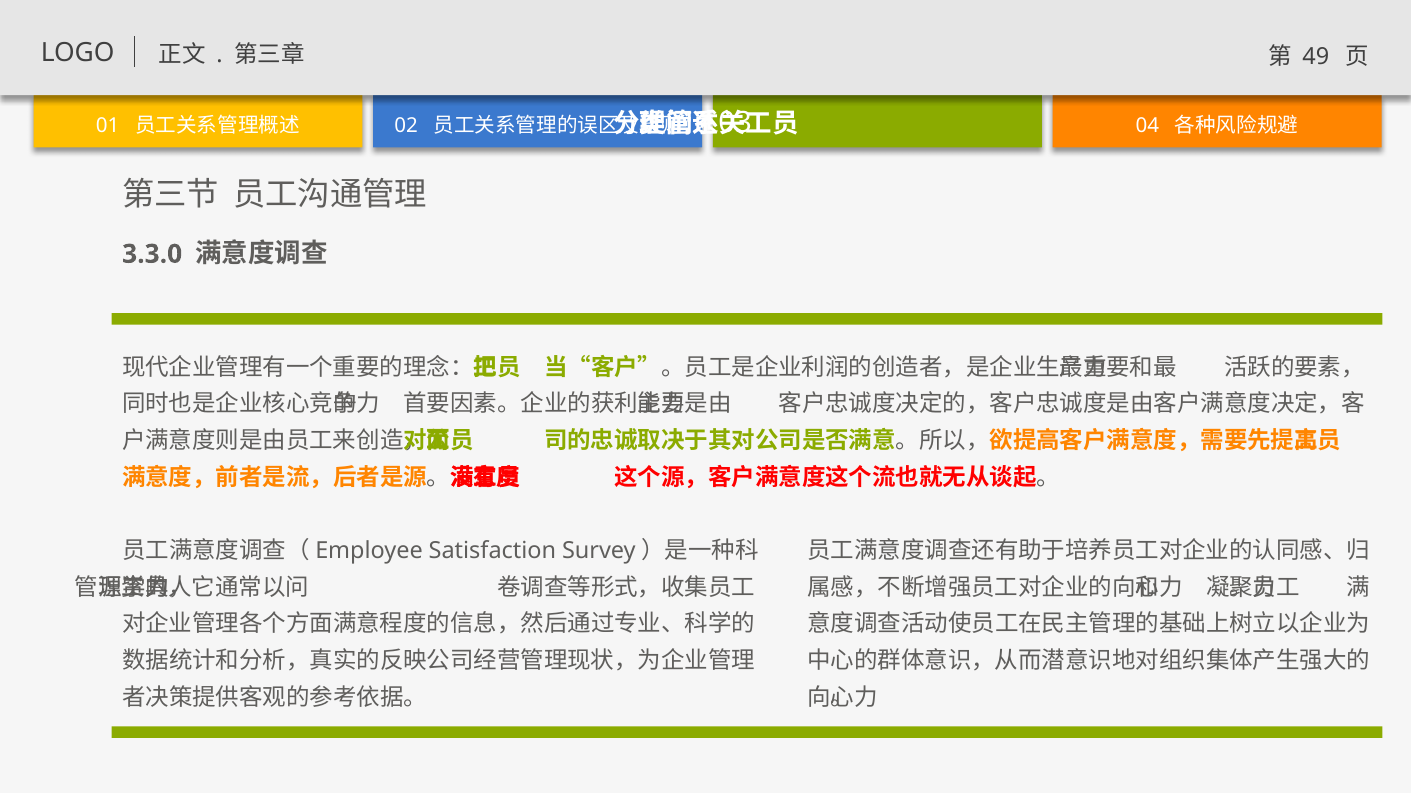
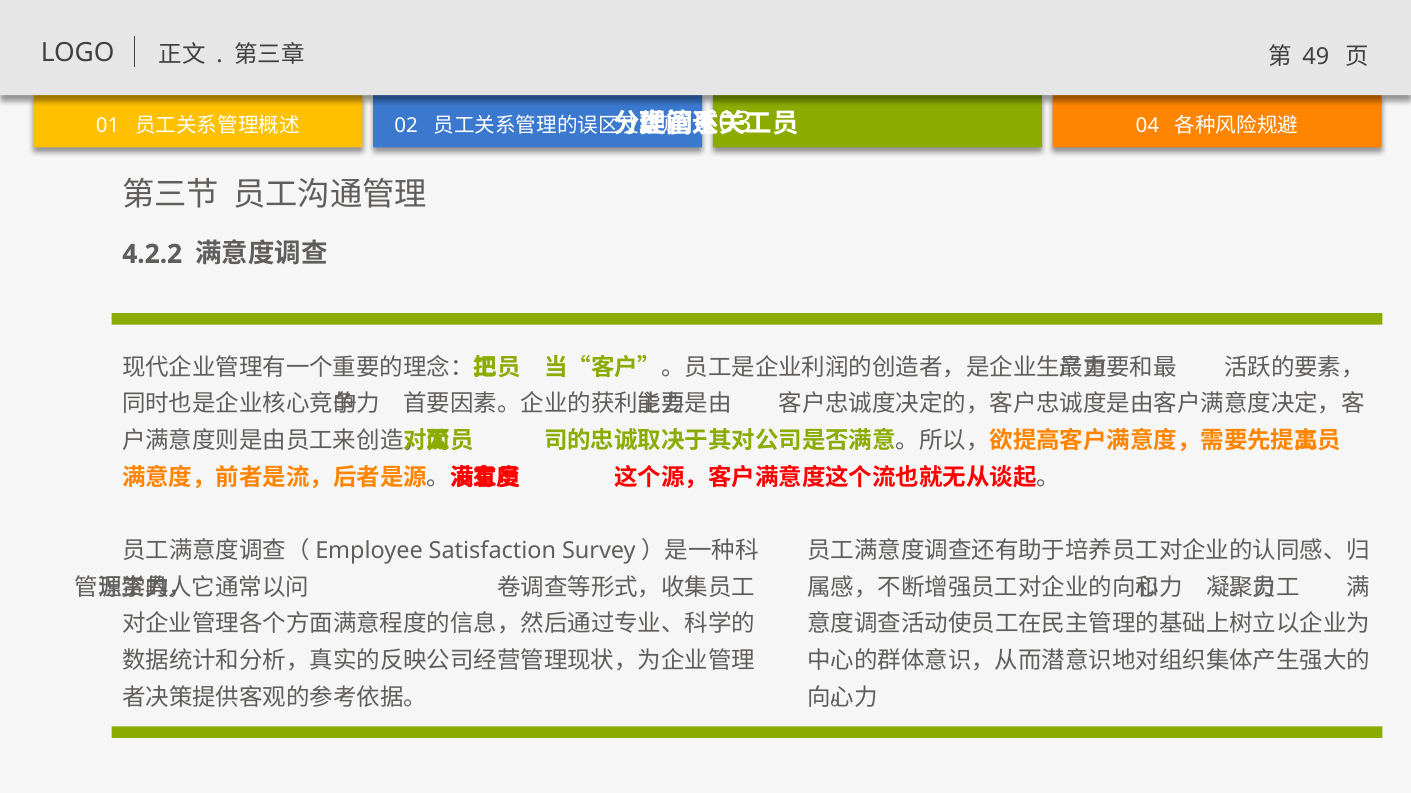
3.3.0: 3.3.0 -> 4.2.2
